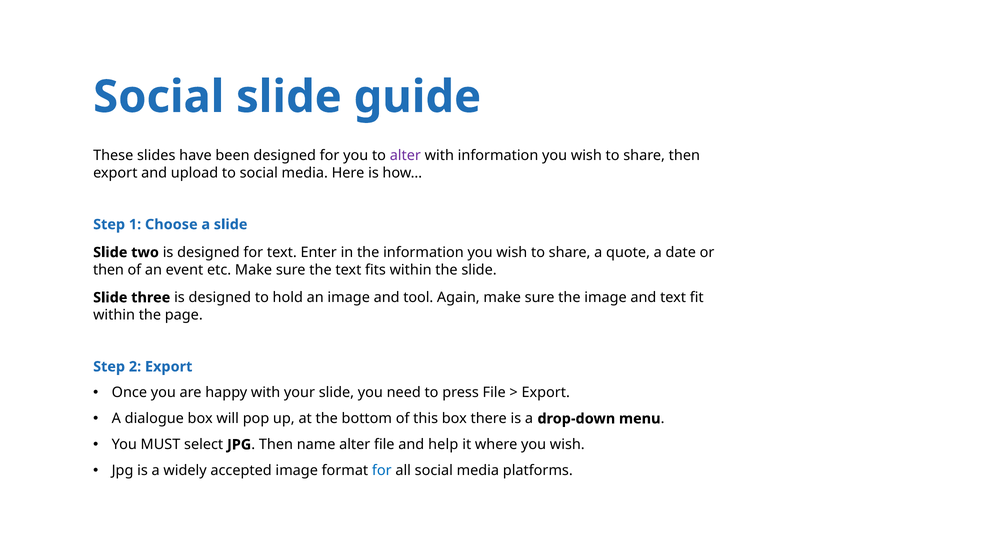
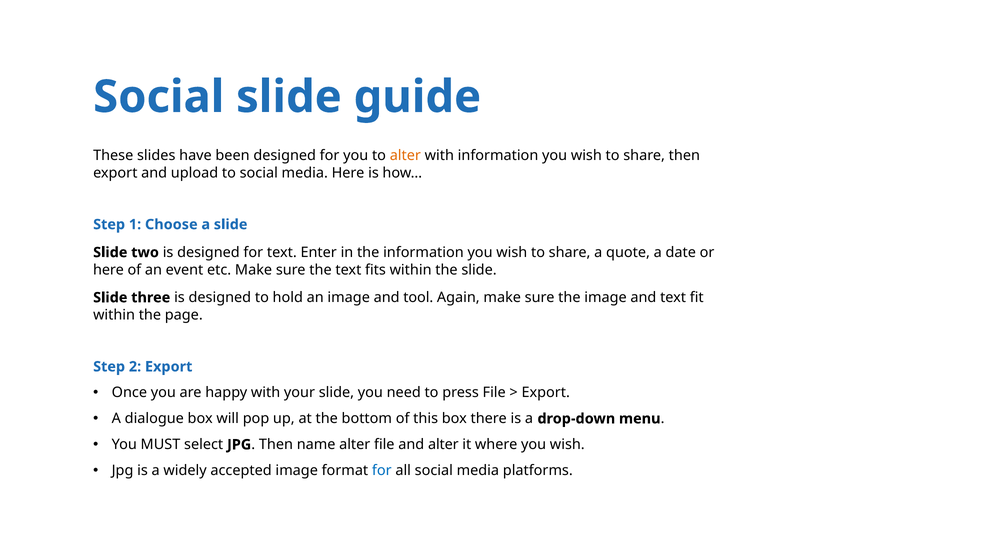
alter at (405, 155) colour: purple -> orange
then at (108, 270): then -> here
and help: help -> alter
